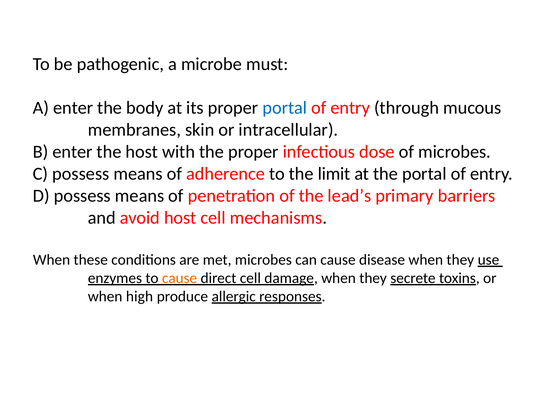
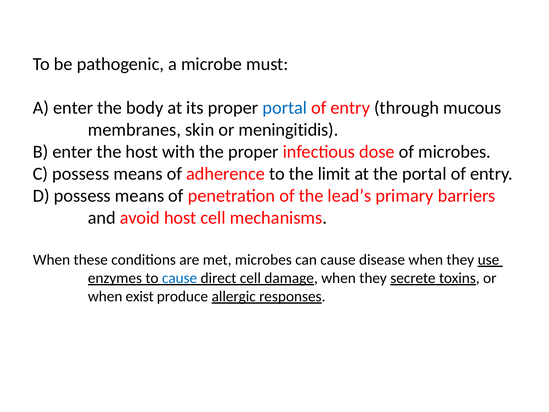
intracellular: intracellular -> meningitidis
cause at (180, 278) colour: orange -> blue
high: high -> exist
